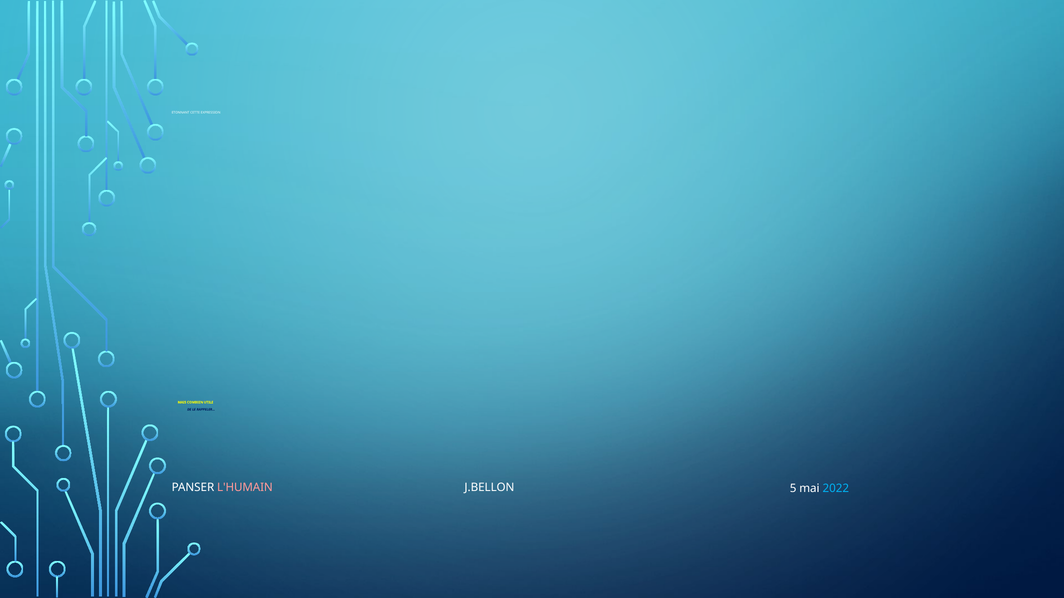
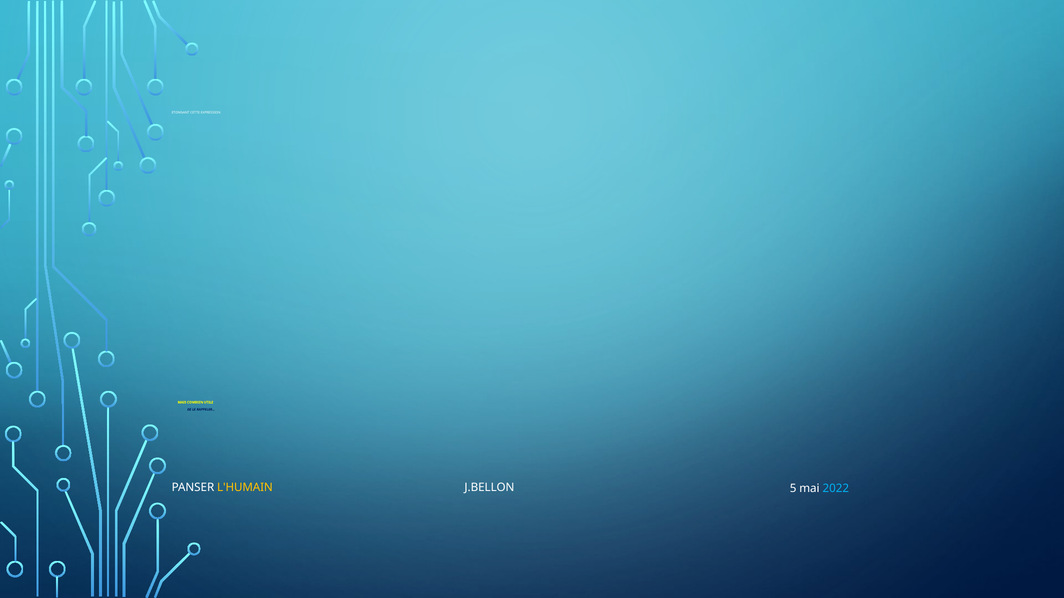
L'HUMAIN colour: pink -> yellow
